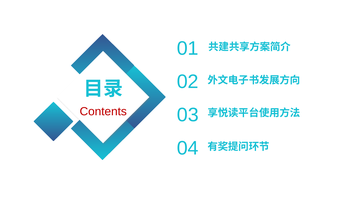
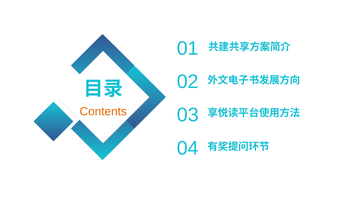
Contents colour: red -> orange
